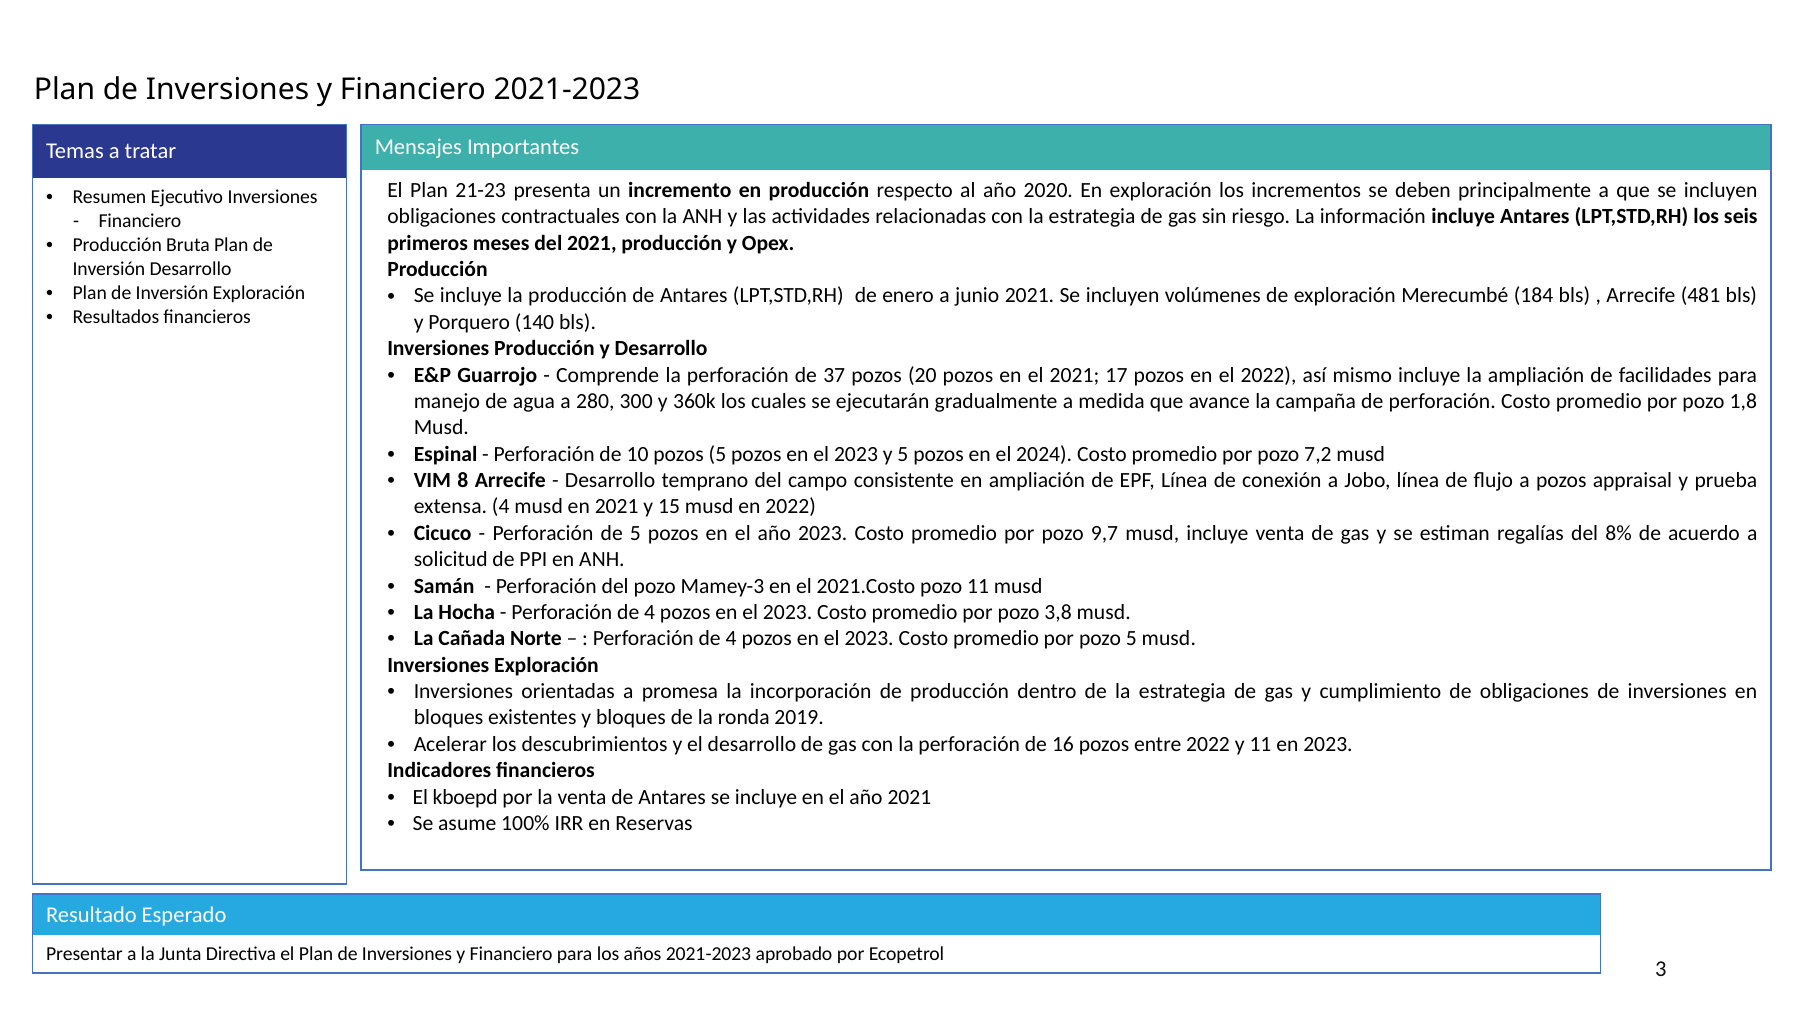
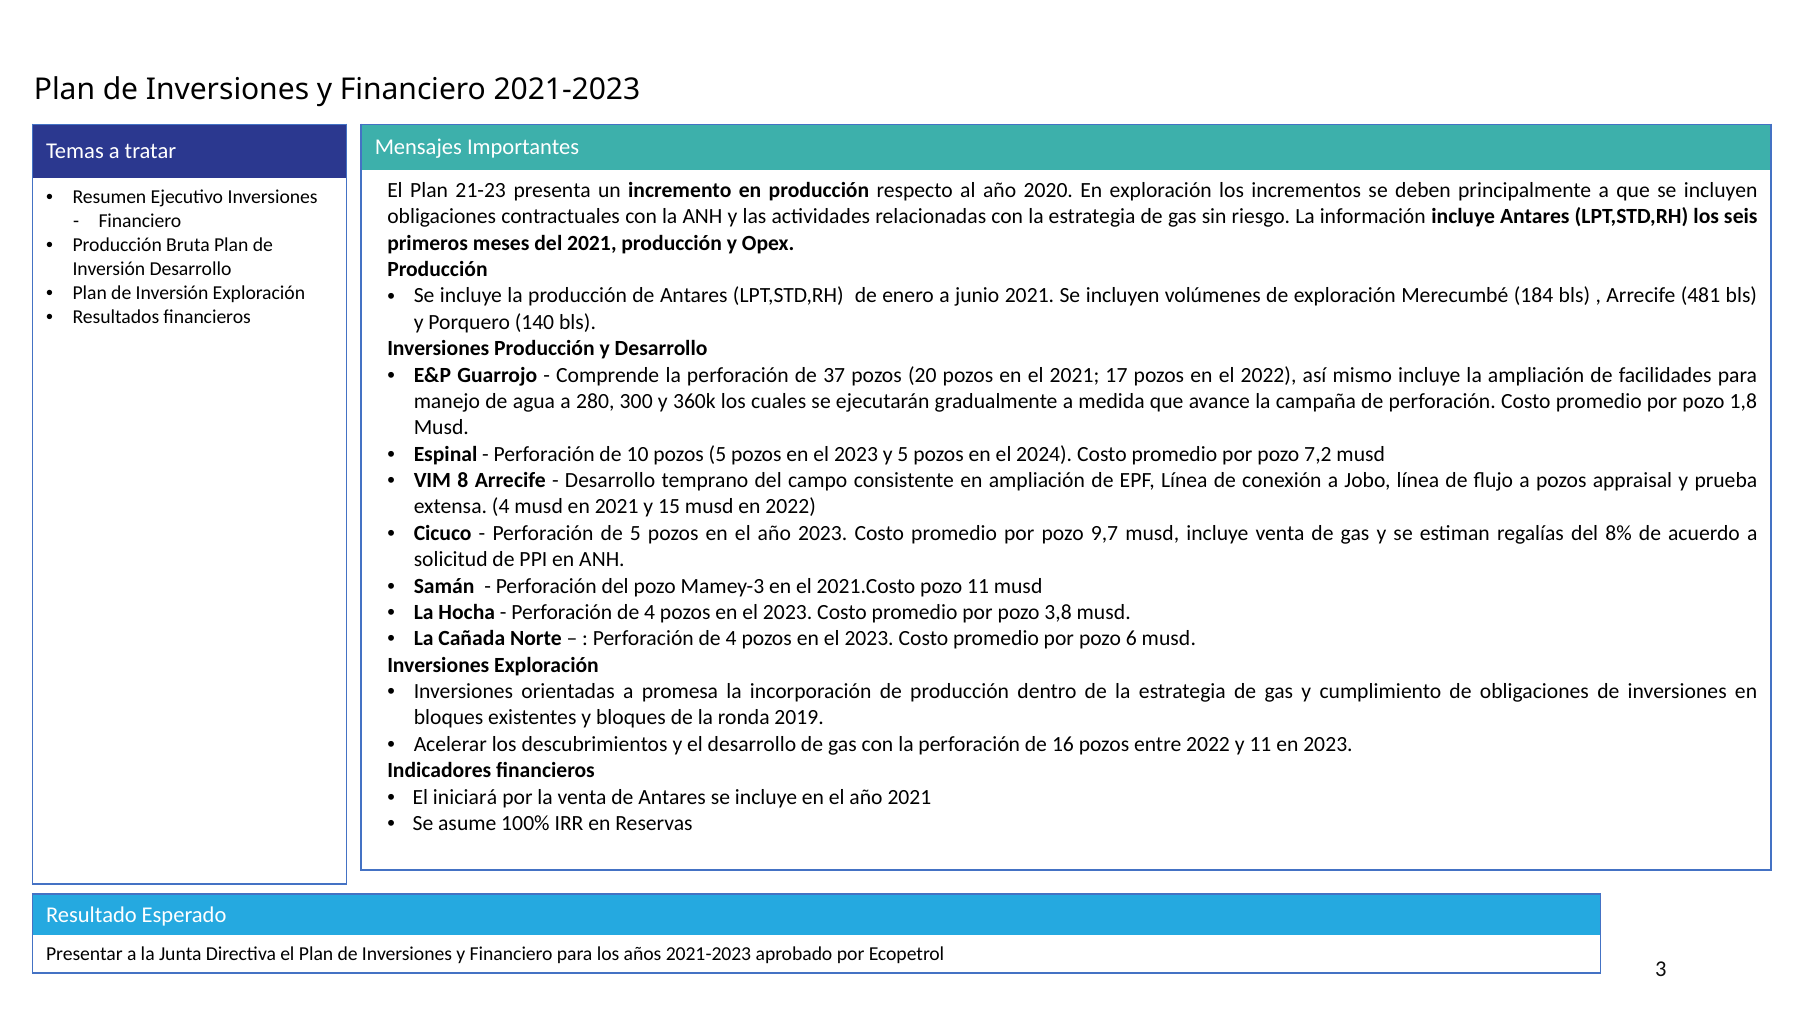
pozo 5: 5 -> 6
kboepd: kboepd -> iniciará
